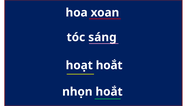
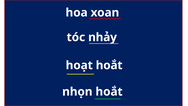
sáng: sáng -> nhảy
